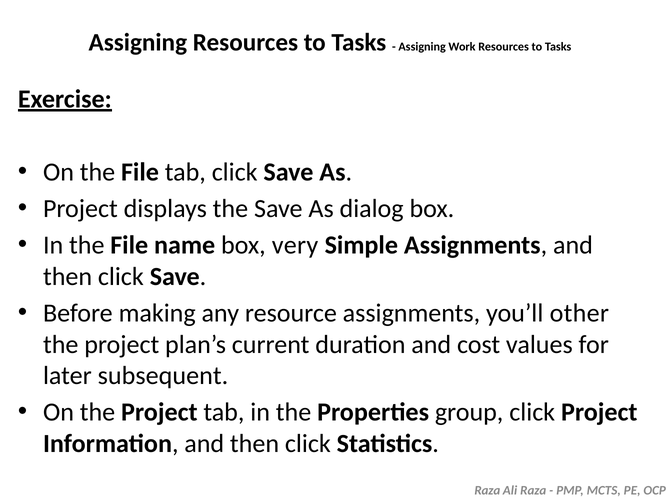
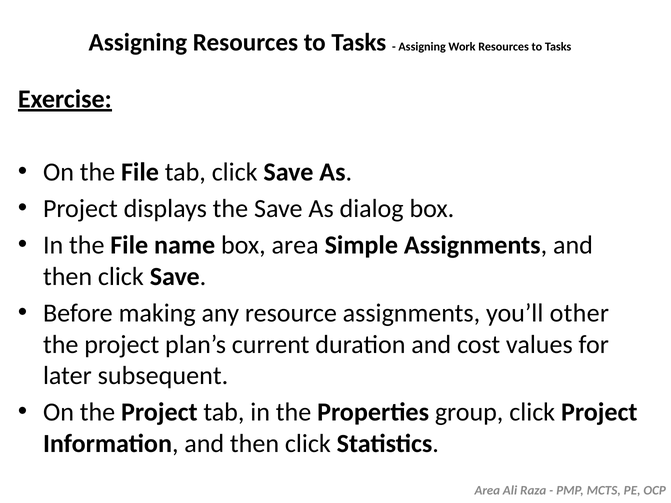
box very: very -> area
Raza at (487, 491): Raza -> Area
